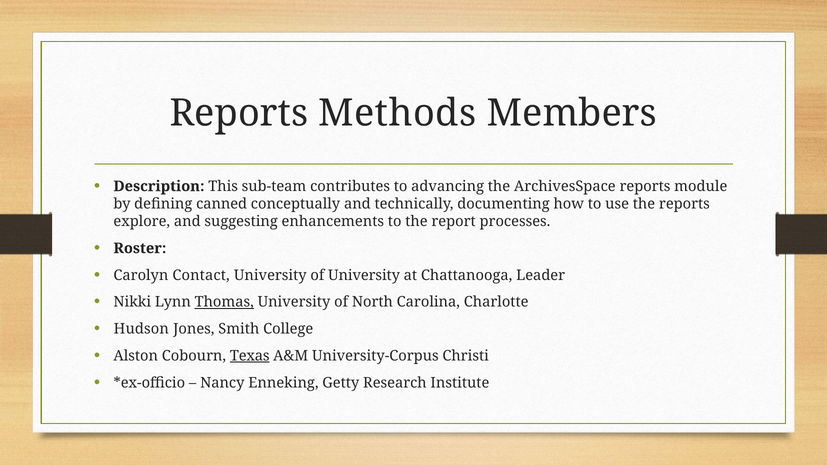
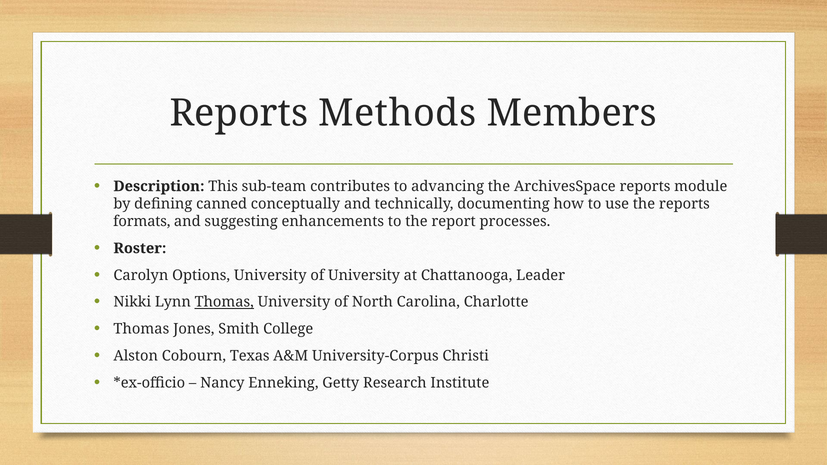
explore: explore -> formats
Contact: Contact -> Options
Hudson at (141, 329): Hudson -> Thomas
Texas underline: present -> none
